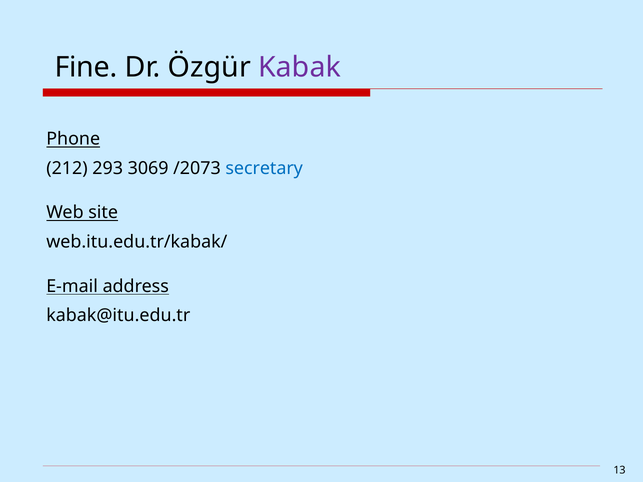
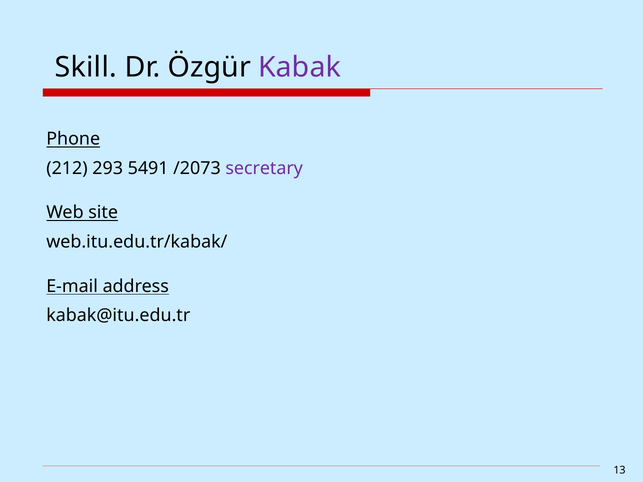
Fine: Fine -> Skill
3069: 3069 -> 5491
secretary colour: blue -> purple
